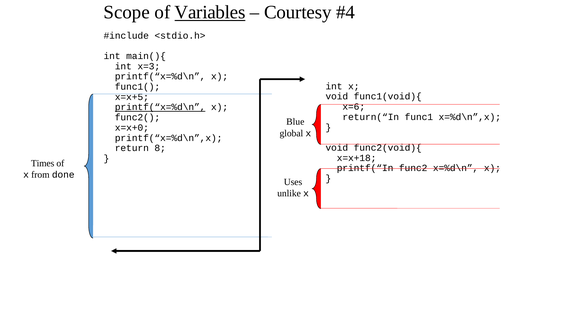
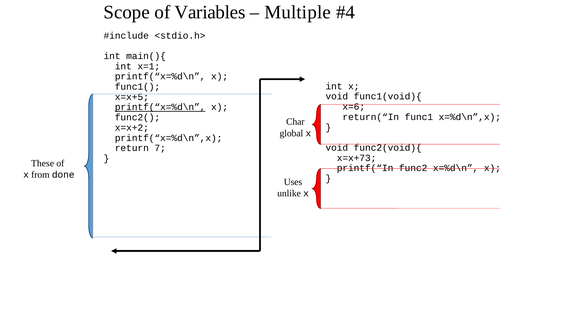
Variables underline: present -> none
Courtesy: Courtesy -> Multiple
x=3: x=3 -> x=1
Blue: Blue -> Char
x=x+0: x=x+0 -> x=x+2
8: 8 -> 7
x=x+18: x=x+18 -> x=x+73
Times: Times -> These
